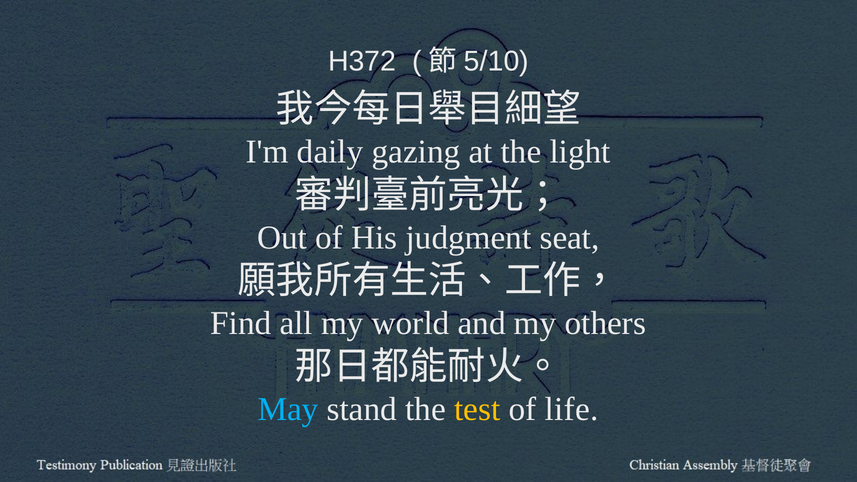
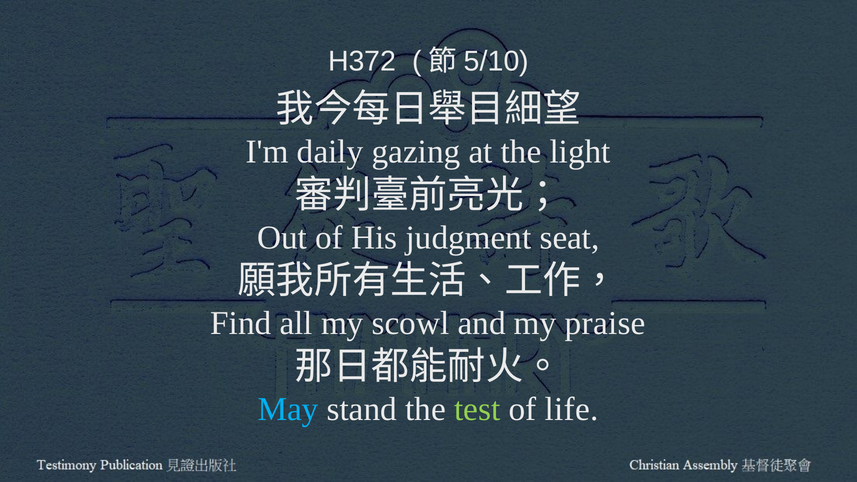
world: world -> scowl
others: others -> praise
test colour: yellow -> light green
